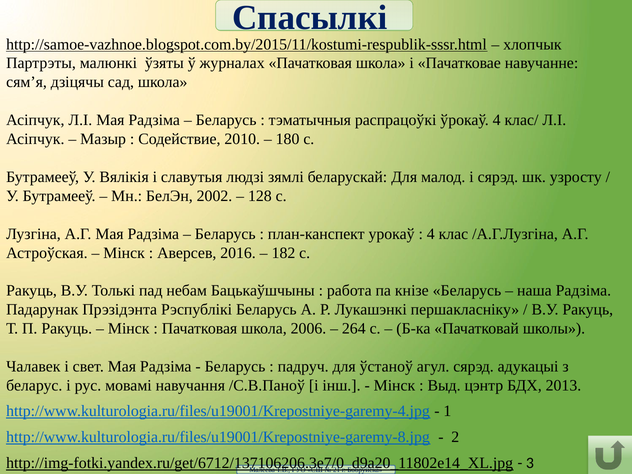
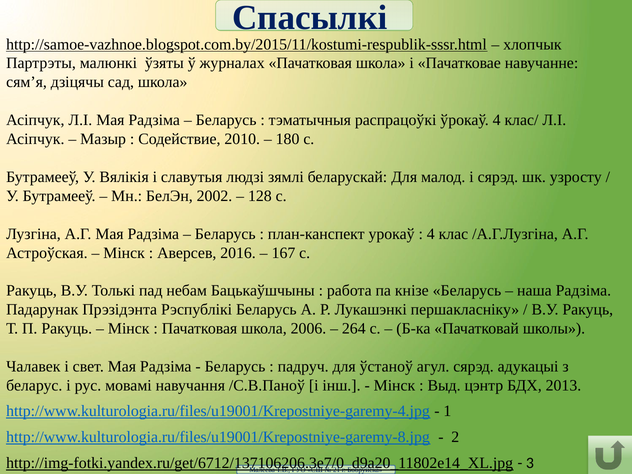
182: 182 -> 167
